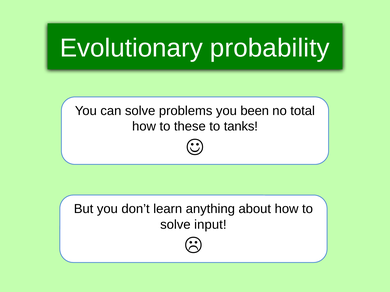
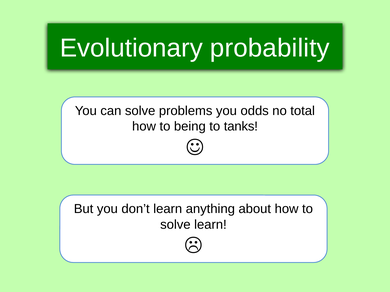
been: been -> odds
these: these -> being
solve input: input -> learn
